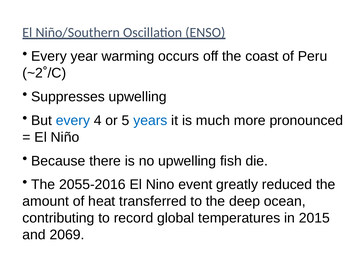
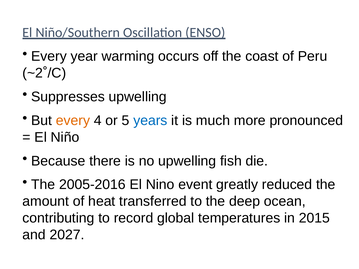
every at (73, 121) colour: blue -> orange
2055-2016: 2055-2016 -> 2005-2016
2069: 2069 -> 2027
